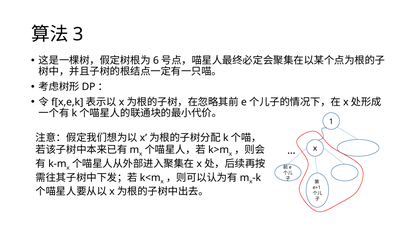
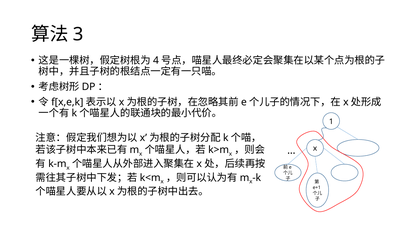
6: 6 -> 4
